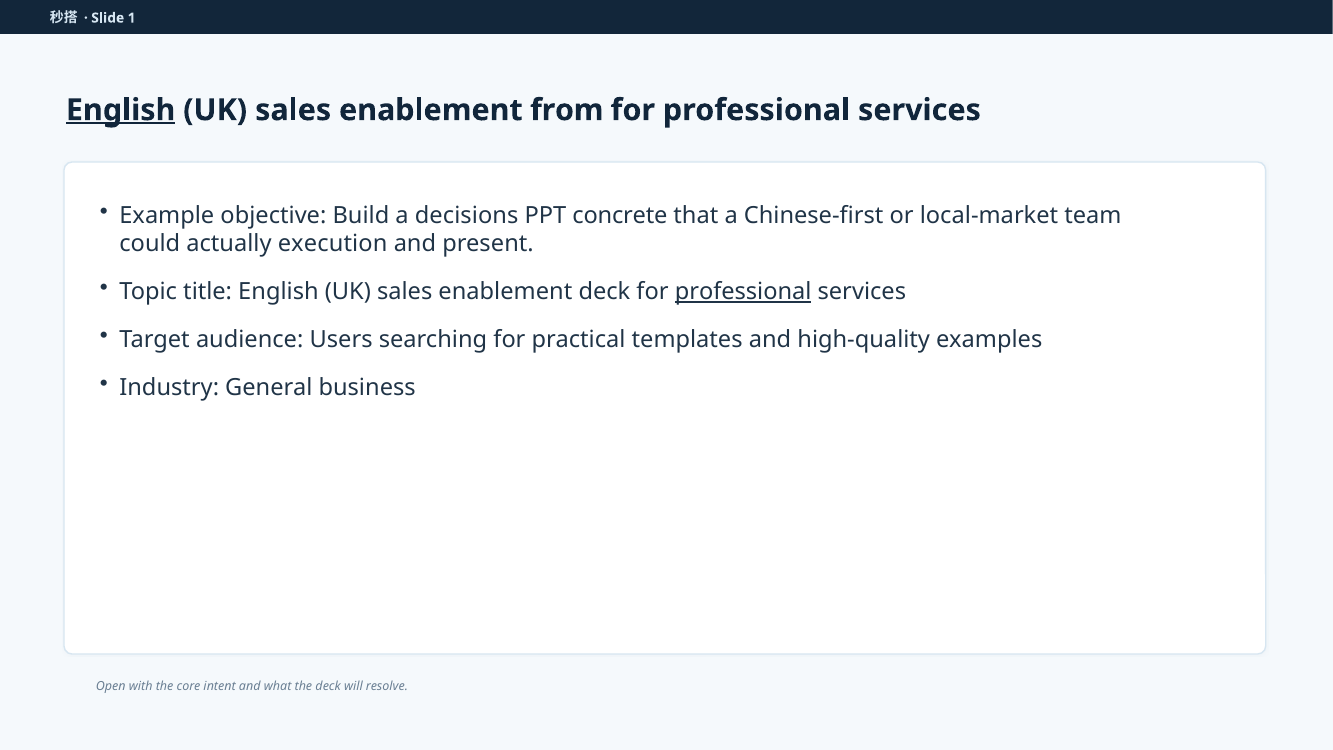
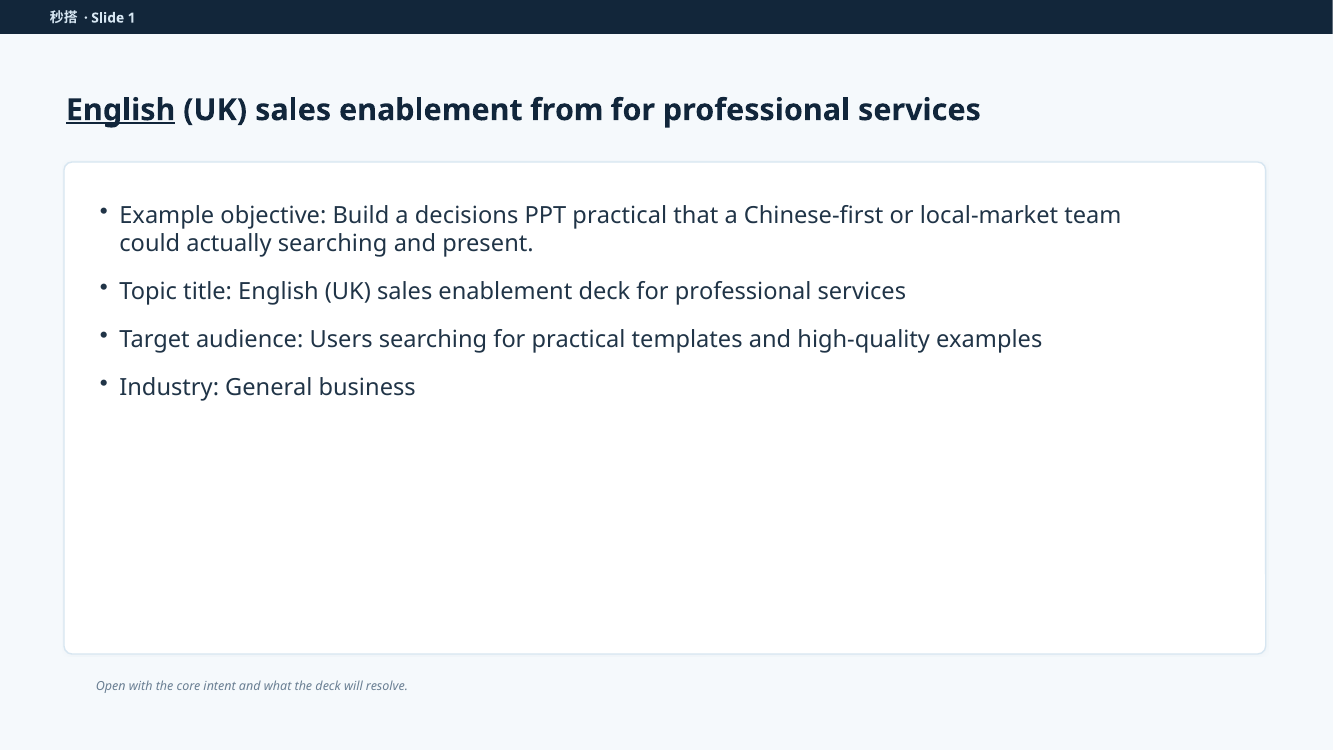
PPT concrete: concrete -> practical
actually execution: execution -> searching
professional at (743, 292) underline: present -> none
